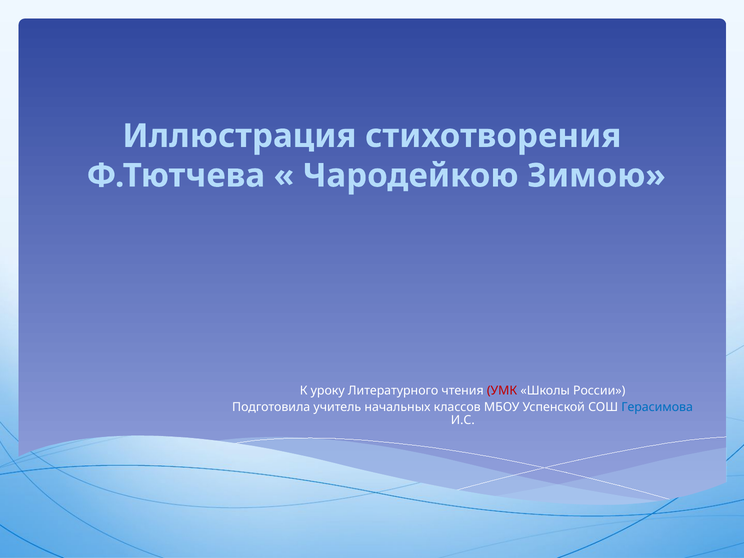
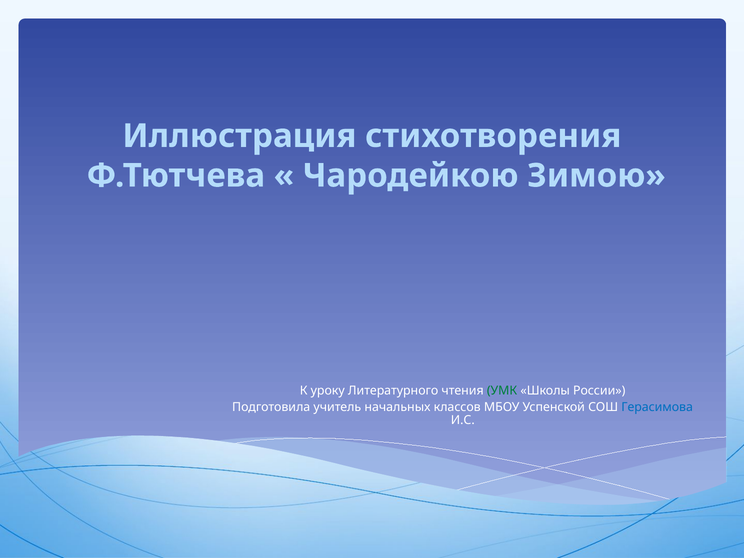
УМК colour: red -> green
